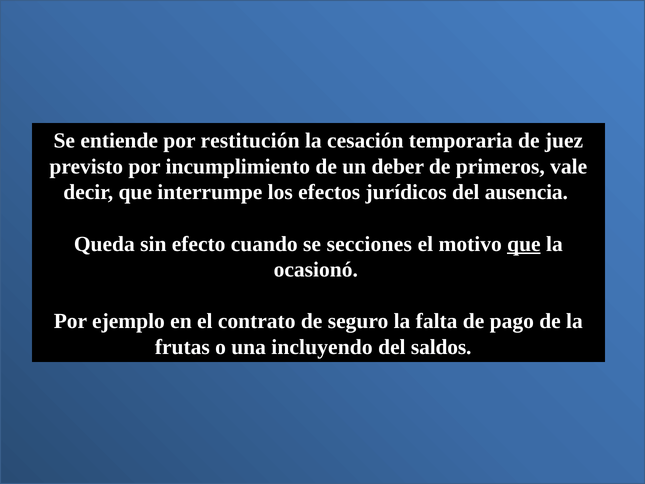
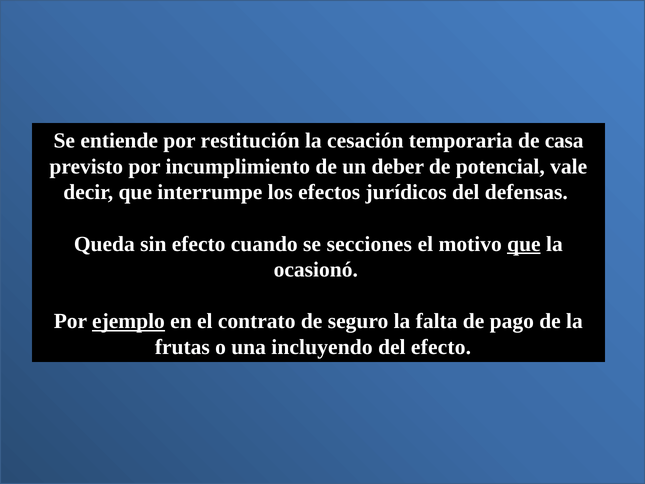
juez: juez -> casa
primeros: primeros -> potencial
ausencia: ausencia -> defensas
ejemplo underline: none -> present
del saldos: saldos -> efecto
